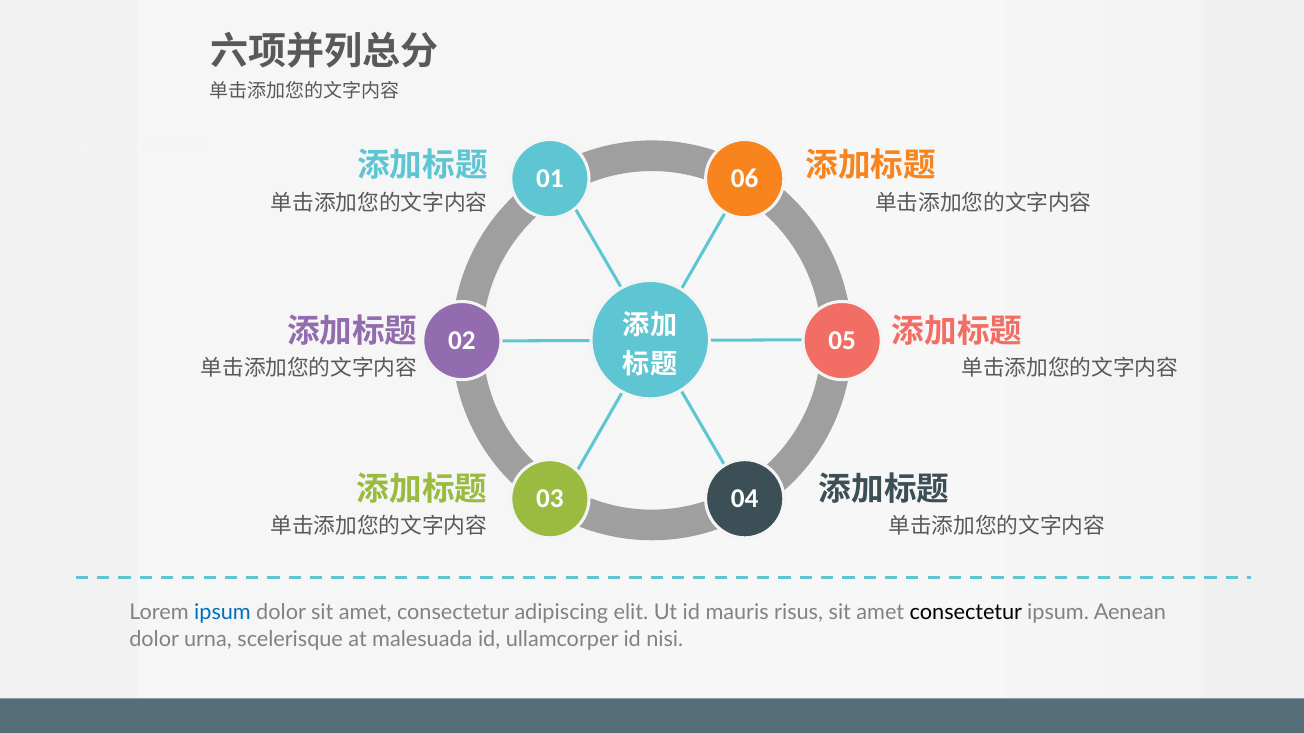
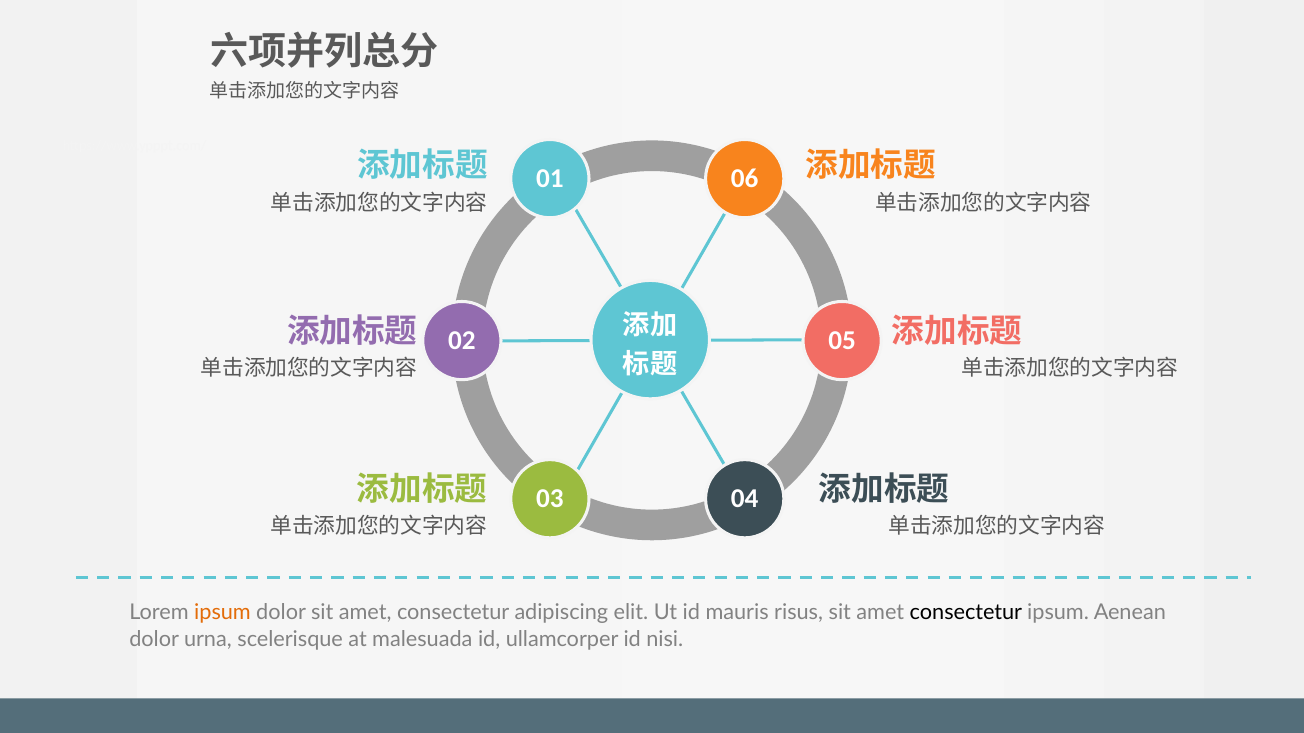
ipsum at (223, 613) colour: blue -> orange
